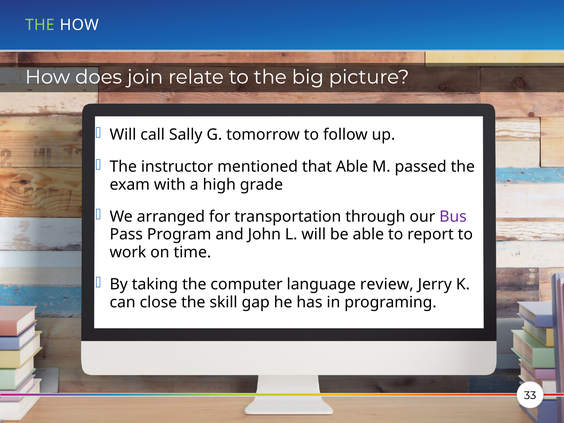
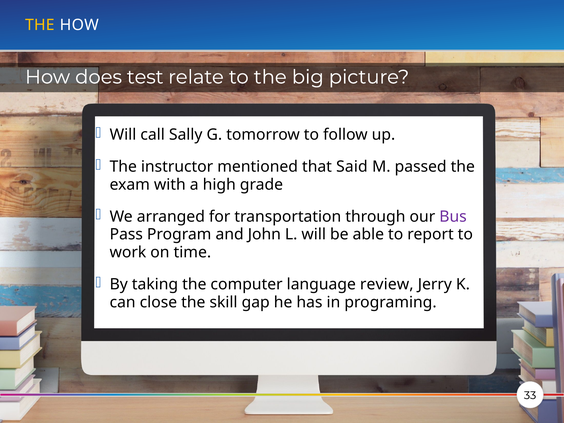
THE at (40, 25) colour: light green -> yellow
join: join -> test
that Able: Able -> Said
